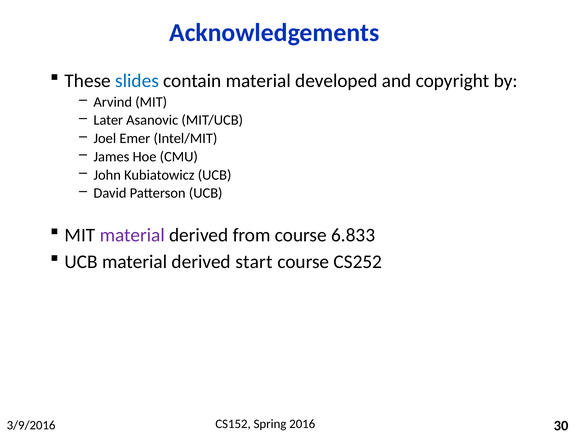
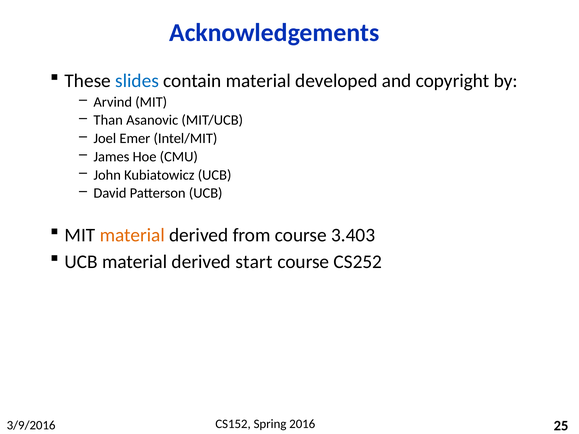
Later: Later -> Than
material at (132, 235) colour: purple -> orange
6.833: 6.833 -> 3.403
30: 30 -> 25
